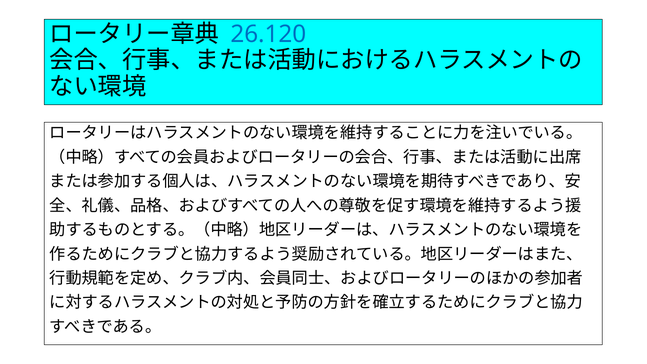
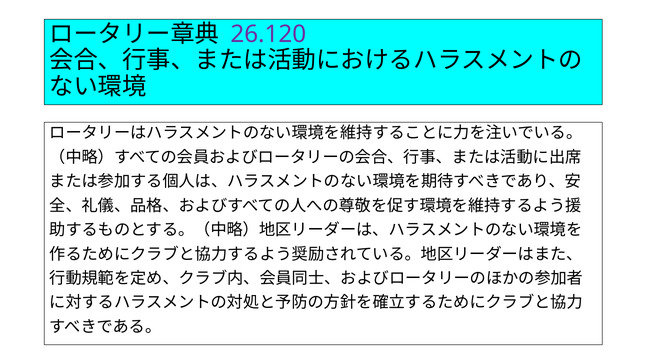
26.120 colour: blue -> purple
